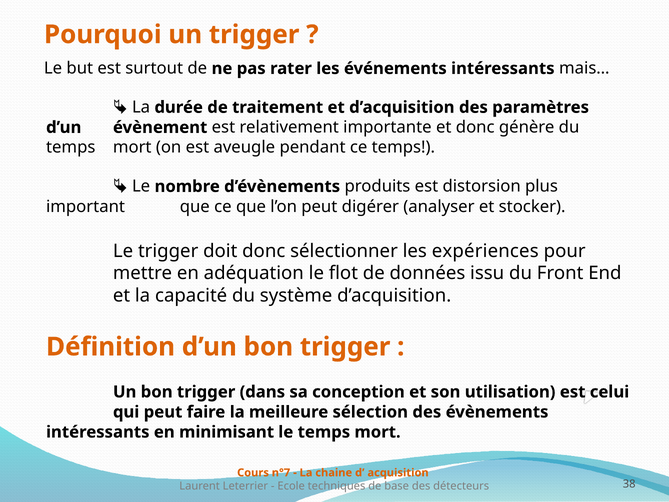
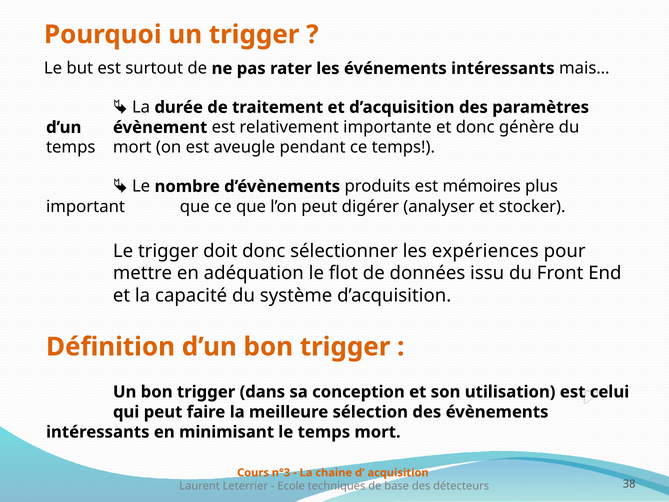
distorsion: distorsion -> mémoires
n°7: n°7 -> n°3
